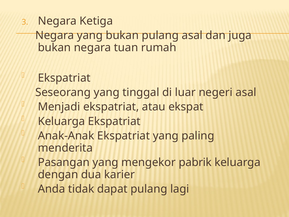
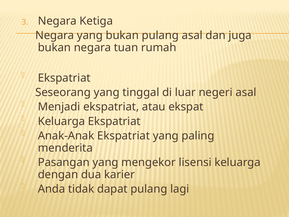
pabrik: pabrik -> lisensi
